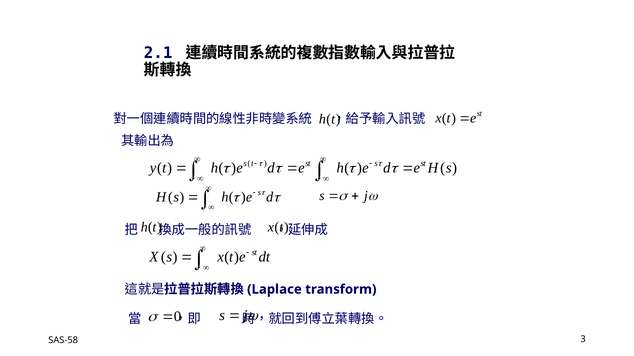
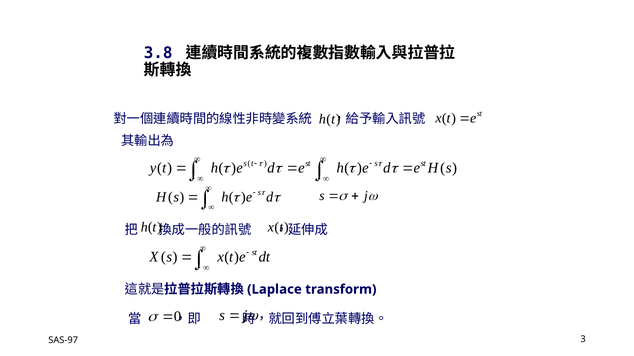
2.1: 2.1 -> 3.8
SAS-58: SAS-58 -> SAS-97
